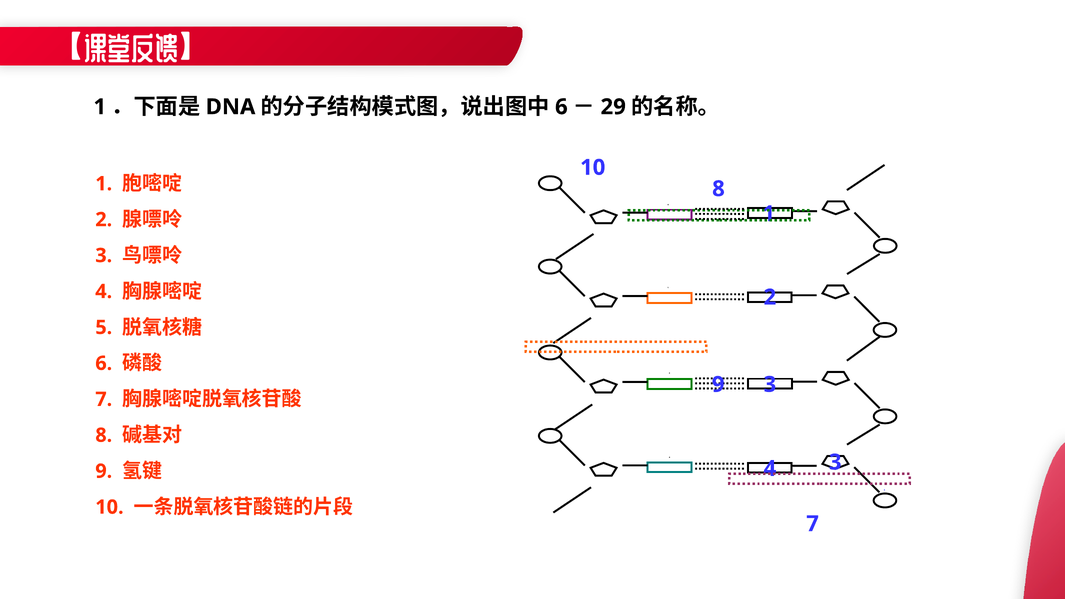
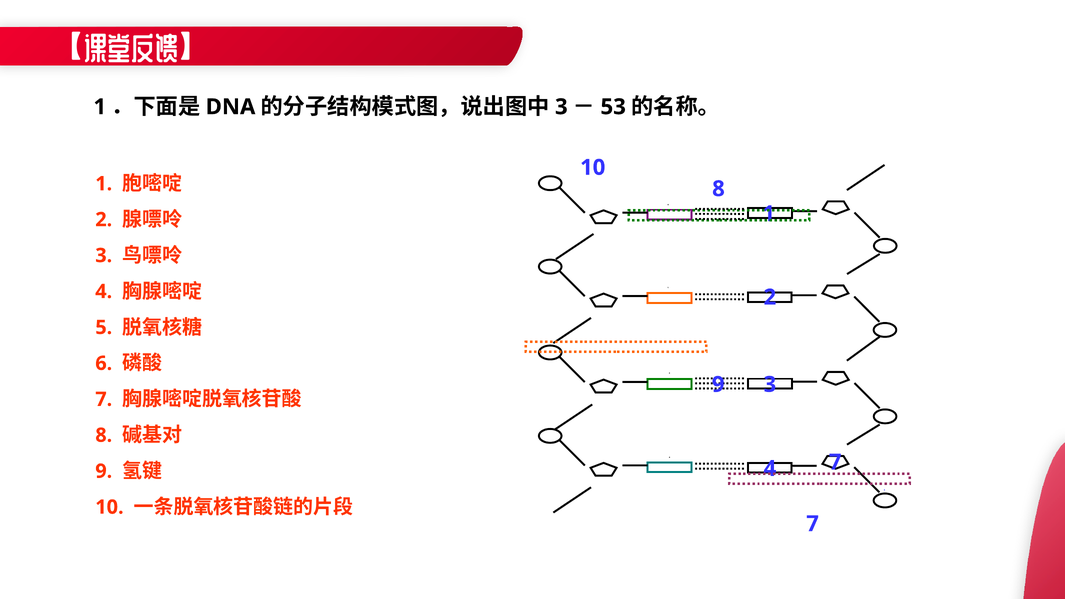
6 at (561, 107): 6 -> 3
29: 29 -> 53
4 3: 3 -> 7
